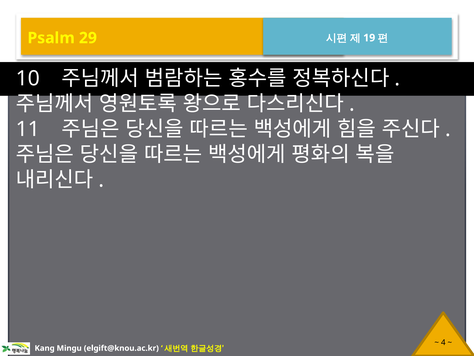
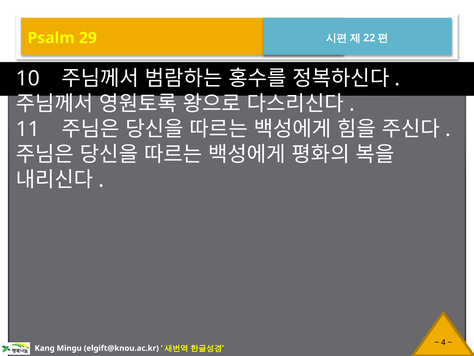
19: 19 -> 22
